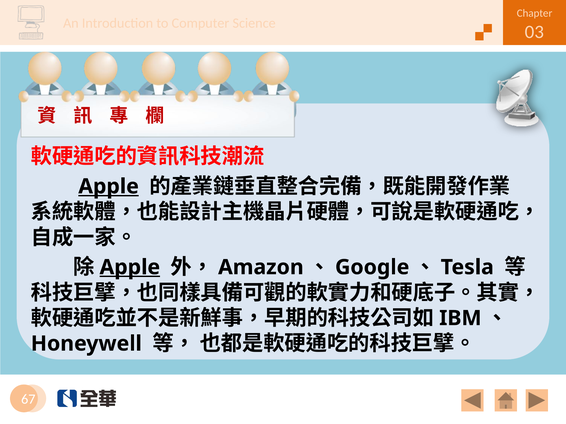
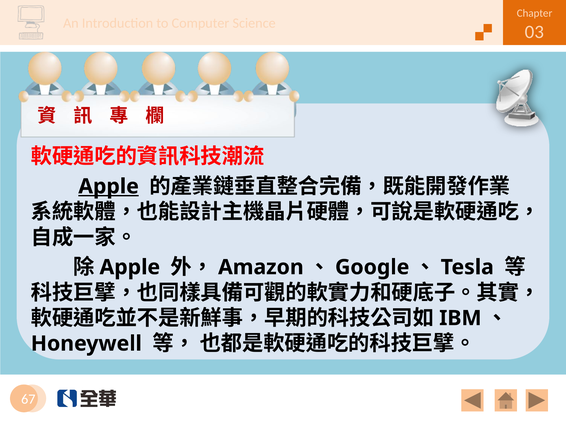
Apple at (130, 268) underline: present -> none
